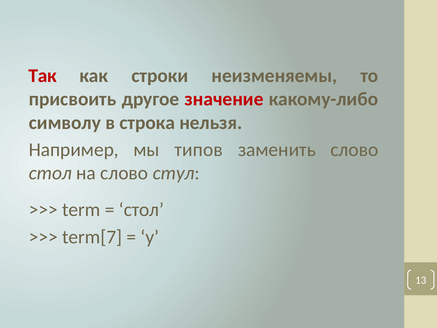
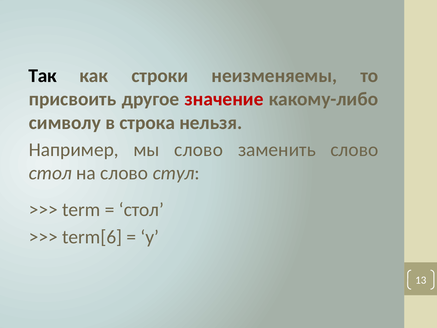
Так colour: red -> black
мы типов: типов -> слово
term[7: term[7 -> term[6
